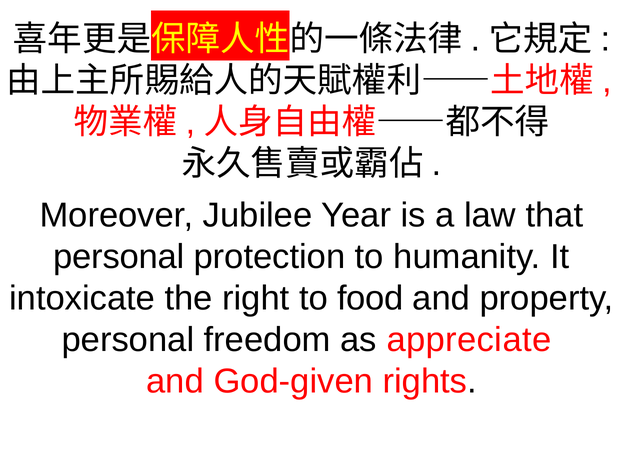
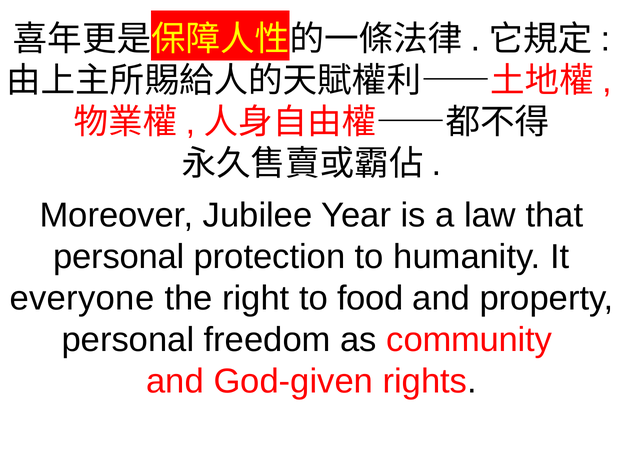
intoxicate: intoxicate -> everyone
appreciate: appreciate -> community
